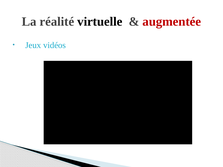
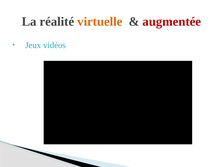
virtuelle colour: black -> orange
